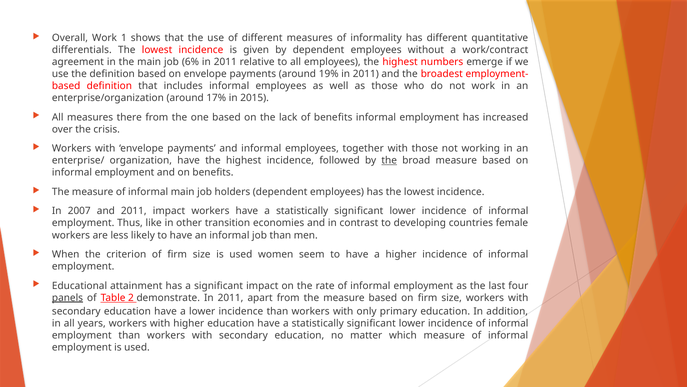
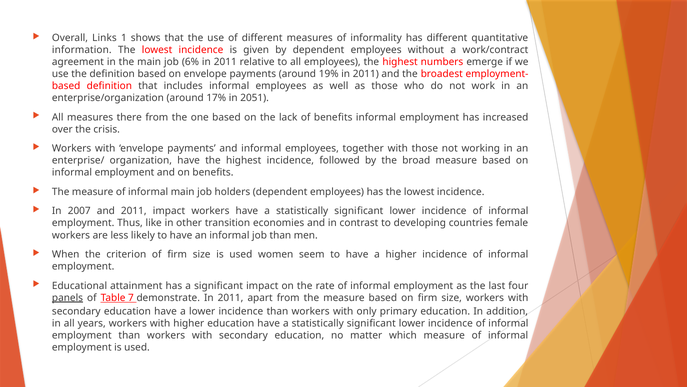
Overall Work: Work -> Links
differentials: differentials -> information
2015: 2015 -> 2051
the at (389, 160) underline: present -> none
2: 2 -> 7
